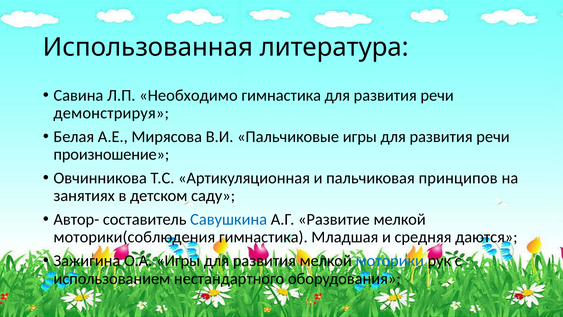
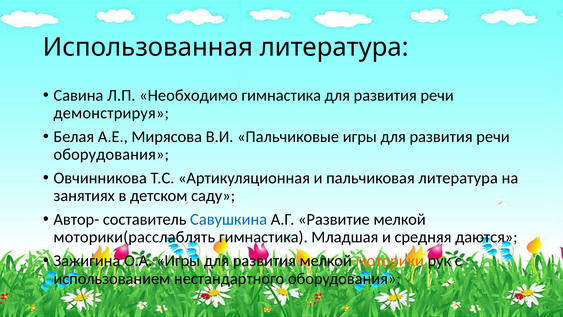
произношение at (111, 154): произношение -> оборудования
пальчиковая принципов: принципов -> литература
моторики(соблюдения: моторики(соблюдения -> моторики(расслаблять
моторики colour: blue -> orange
